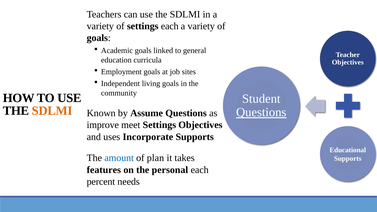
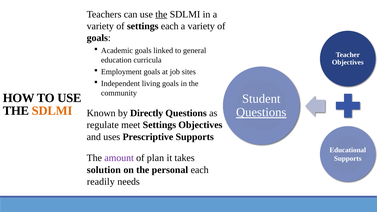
the at (161, 14) underline: none -> present
Assume: Assume -> Directly
improve: improve -> regulate
Incorporate: Incorporate -> Prescriptive
amount colour: blue -> purple
features: features -> solution
percent: percent -> readily
